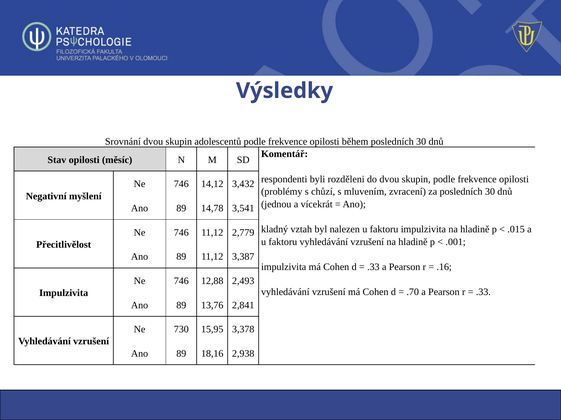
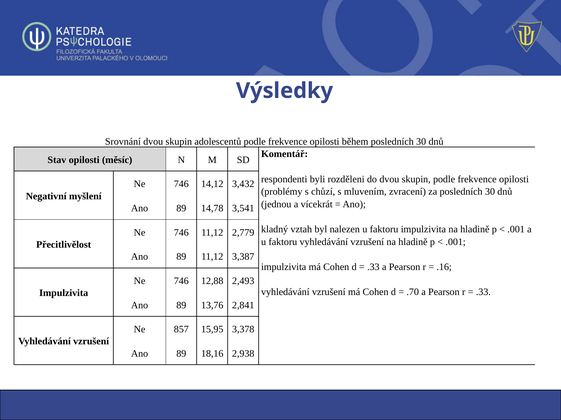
.015 at (516, 230): .015 -> .001
730: 730 -> 857
